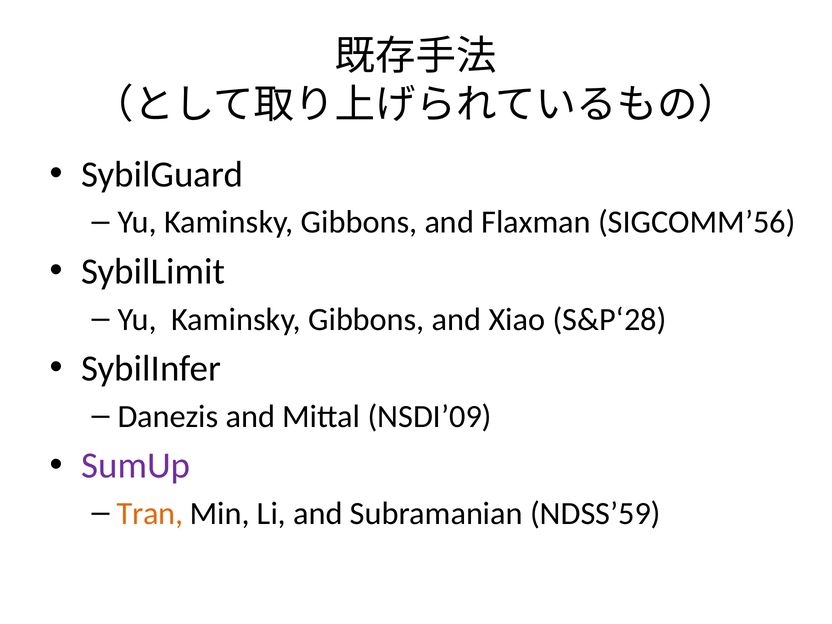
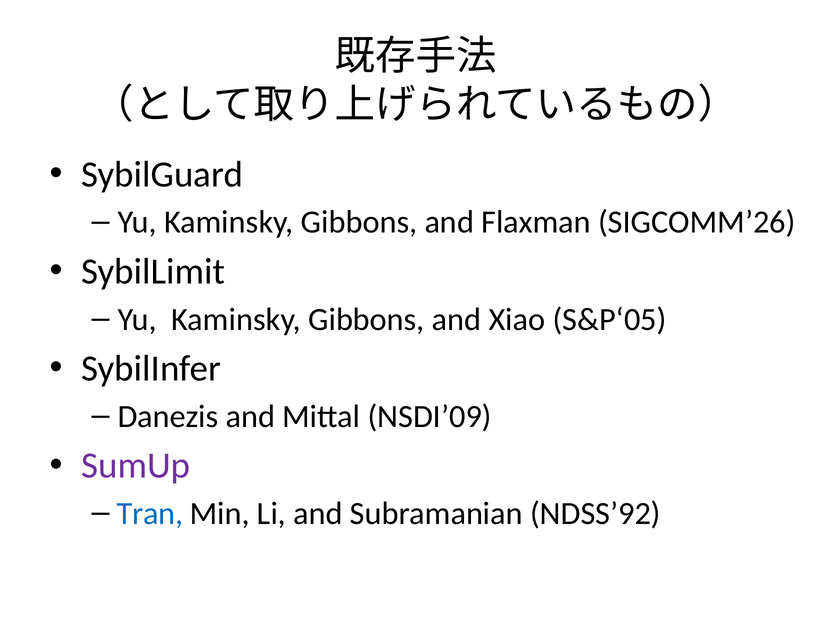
SIGCOMM’56: SIGCOMM’56 -> SIGCOMM’26
S&P‘28: S&P‘28 -> S&P‘05
Tran colour: orange -> blue
NDSS’59: NDSS’59 -> NDSS’92
